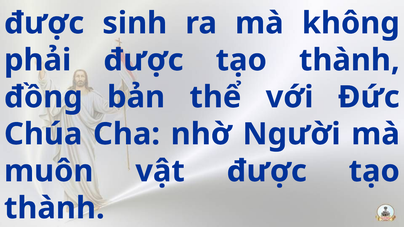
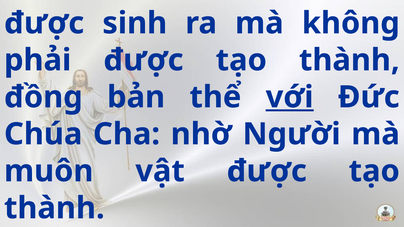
với underline: none -> present
